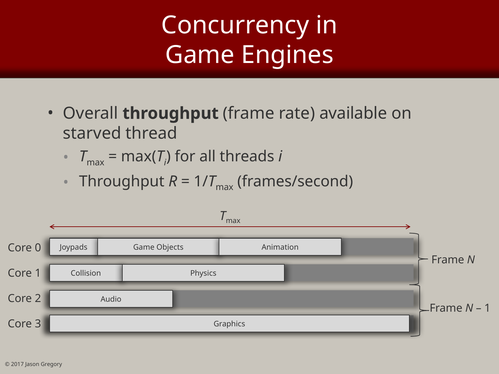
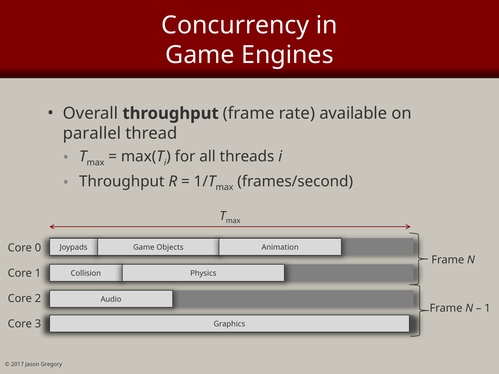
starved: starved -> parallel
